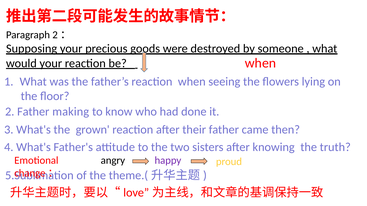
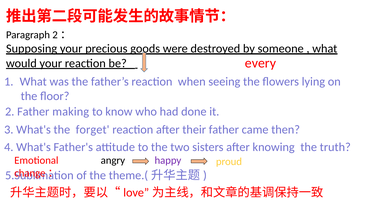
when at (260, 63): when -> every
grown: grown -> forget
